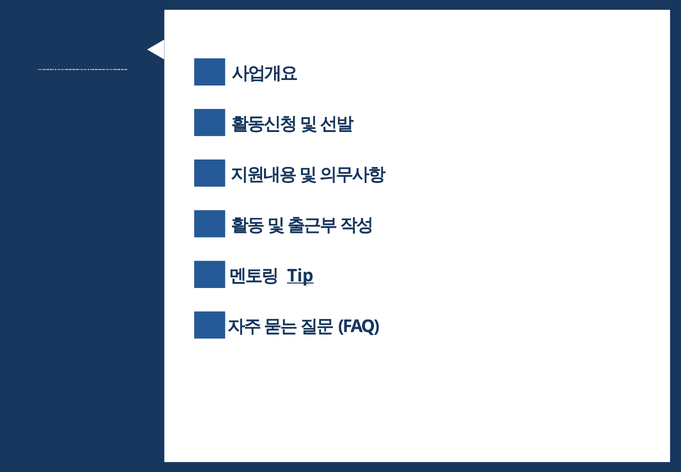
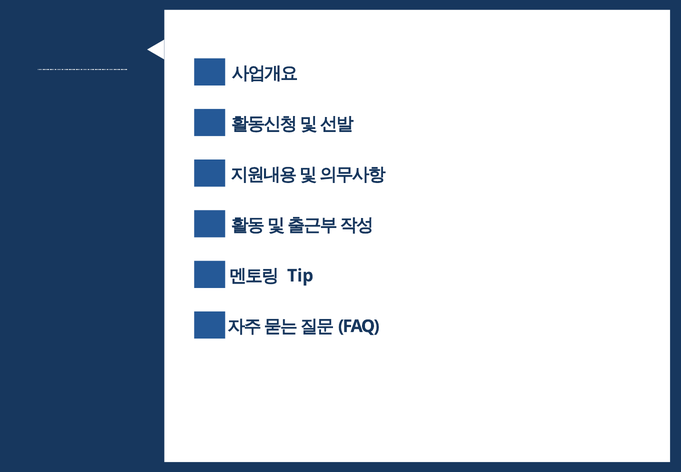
Tip underline: present -> none
